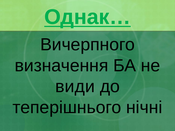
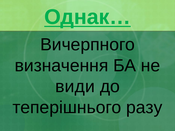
нічні: нічні -> разу
